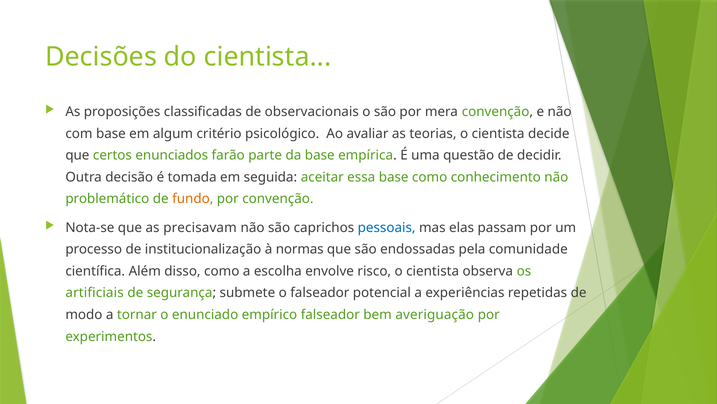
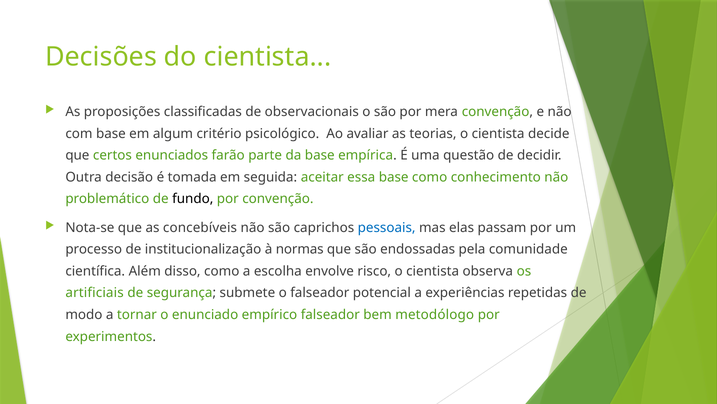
fundo colour: orange -> black
precisavam: precisavam -> concebíveis
averiguação: averiguação -> metodólogo
